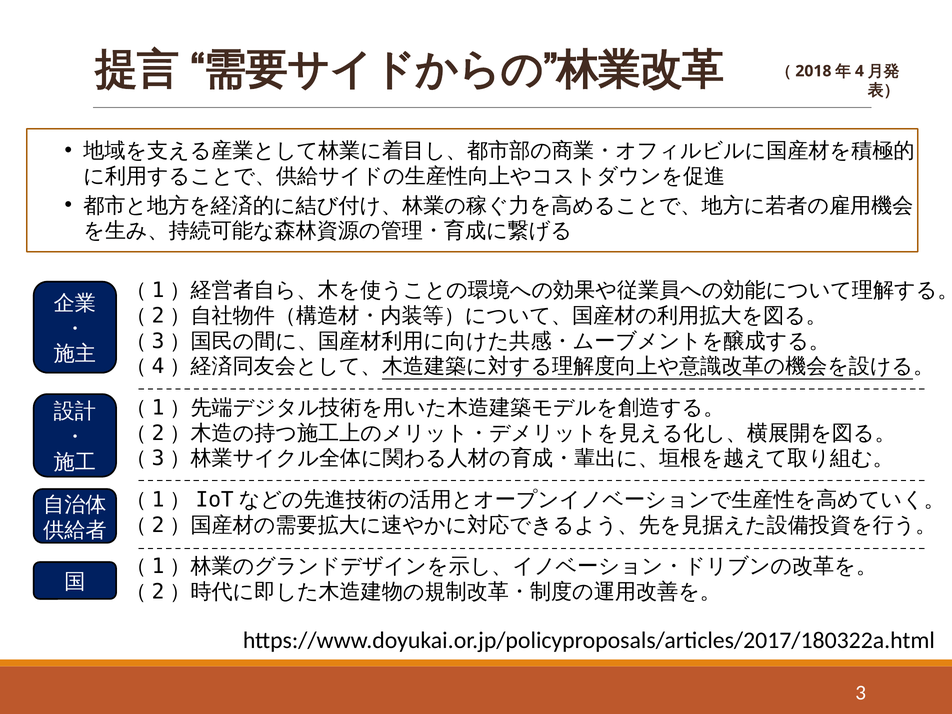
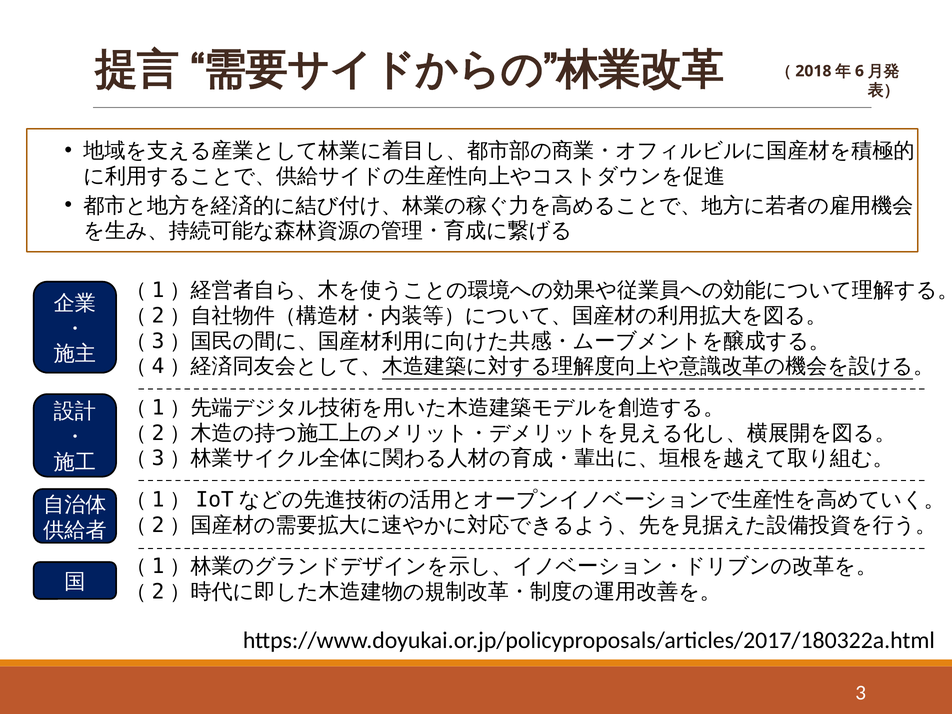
4: 4 -> 6
